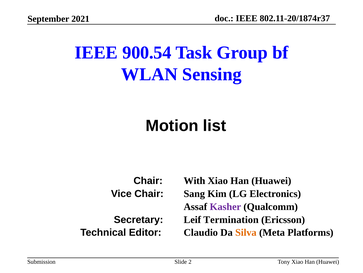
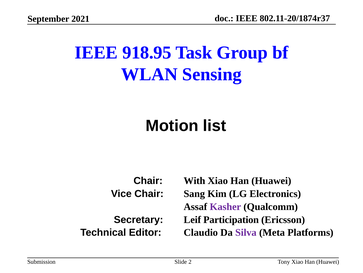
900.54: 900.54 -> 918.95
Termination: Termination -> Participation
Silva colour: orange -> purple
